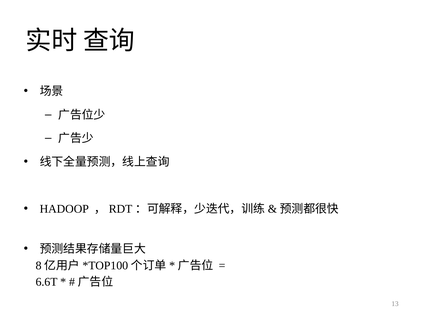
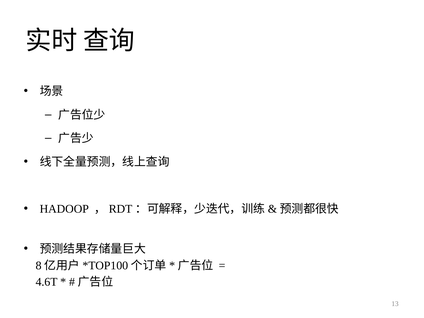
6.6T: 6.6T -> 4.6T
